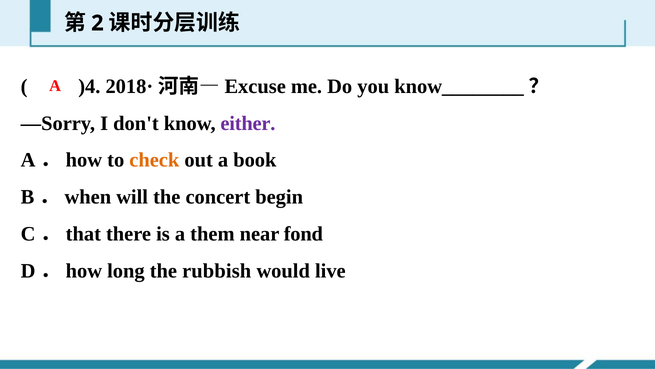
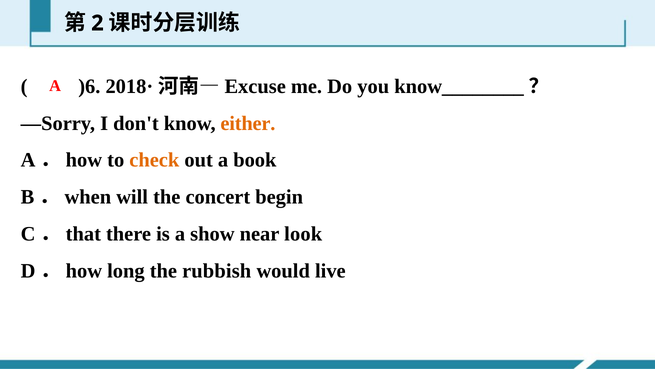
)4: )4 -> )6
either colour: purple -> orange
them: them -> show
fond: fond -> look
